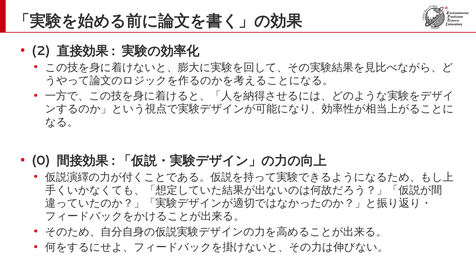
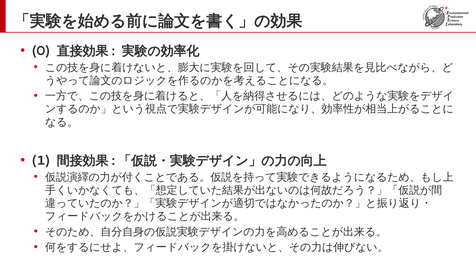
2: 2 -> 0
0: 0 -> 1
